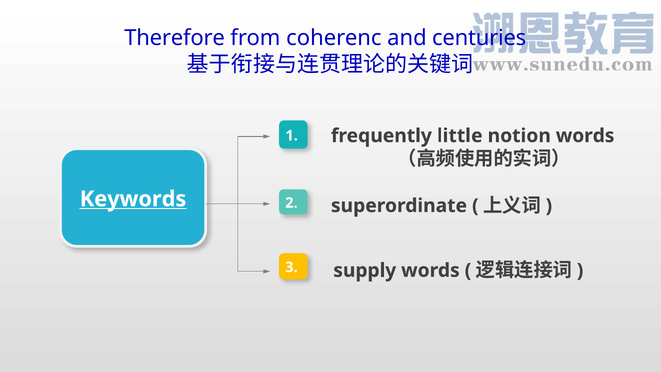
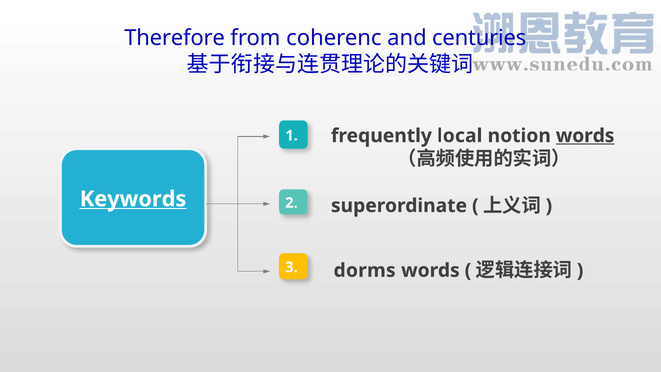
little: little -> local
words at (585, 136) underline: none -> present
supply: supply -> dorms
